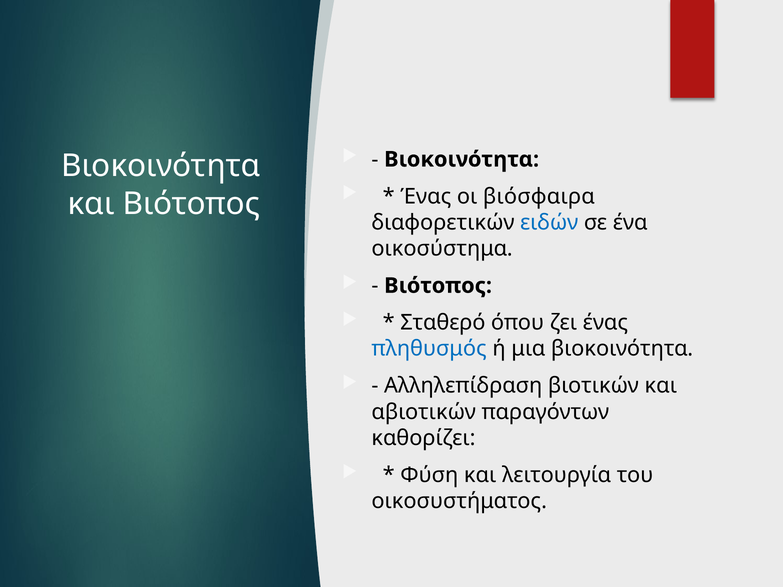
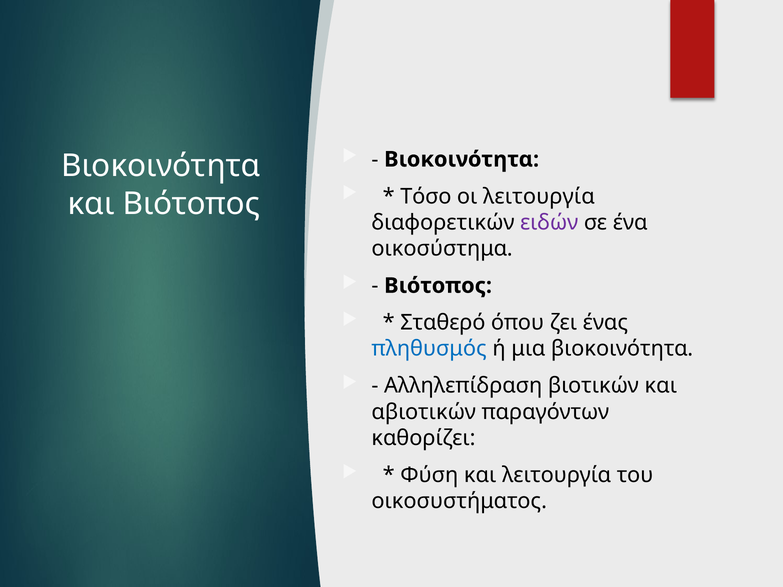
Ένας at (426, 196): Ένας -> Τόσο
οι βιόσφαιρα: βιόσφαιρα -> λειτουργία
ειδών colour: blue -> purple
